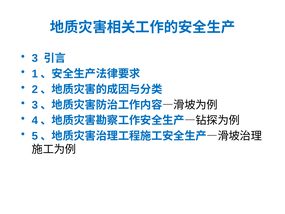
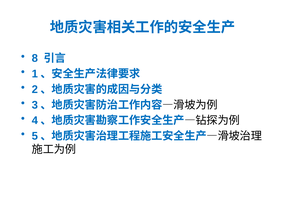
3 at (35, 58): 3 -> 8
